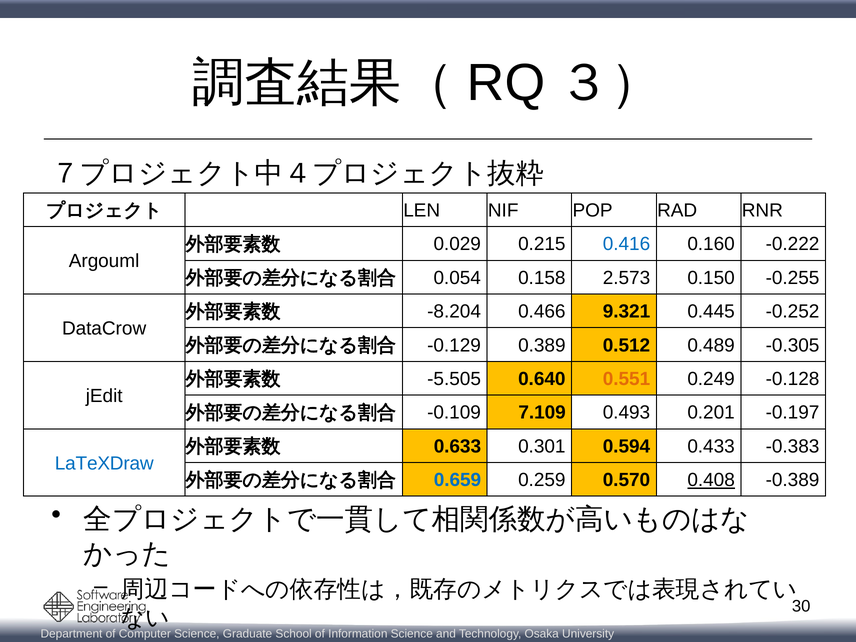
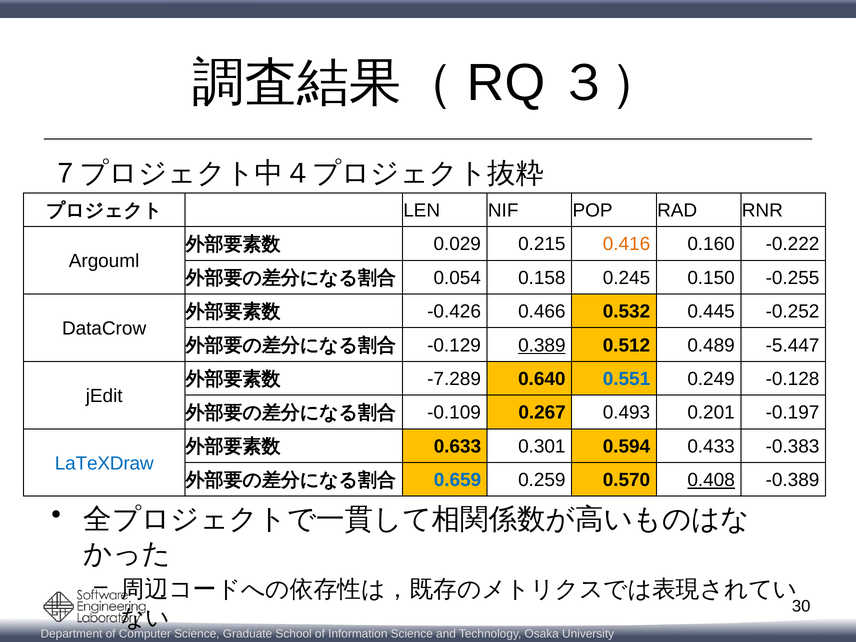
0.416 colour: blue -> orange
2.573: 2.573 -> 0.245
-8.204: -8.204 -> -0.426
9.321: 9.321 -> 0.532
0.389 underline: none -> present
-0.305: -0.305 -> -5.447
-5.505: -5.505 -> -7.289
0.551 colour: orange -> blue
7.109: 7.109 -> 0.267
